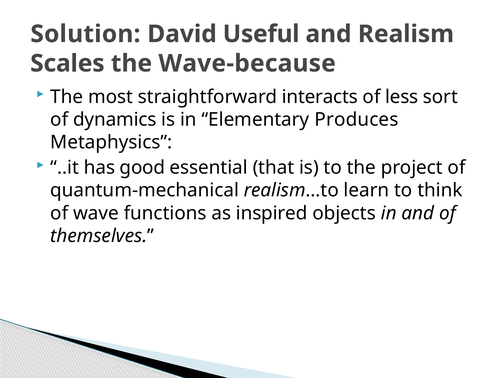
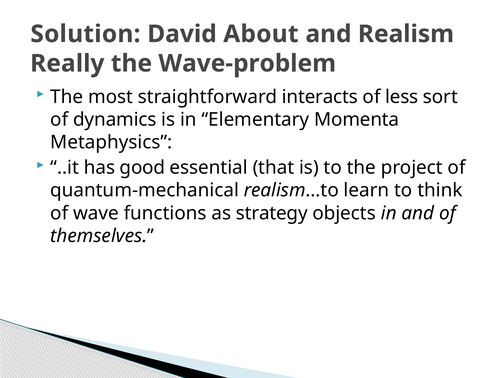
Useful: Useful -> About
Scales: Scales -> Really
Wave-because: Wave-because -> Wave-problem
Produces: Produces -> Momenta
inspired: inspired -> strategy
